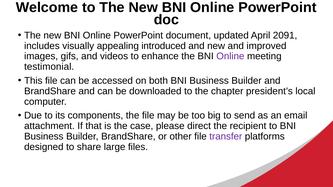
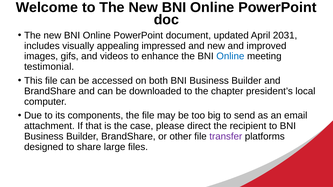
2091: 2091 -> 2031
introduced: introduced -> impressed
Online at (230, 56) colour: purple -> blue
